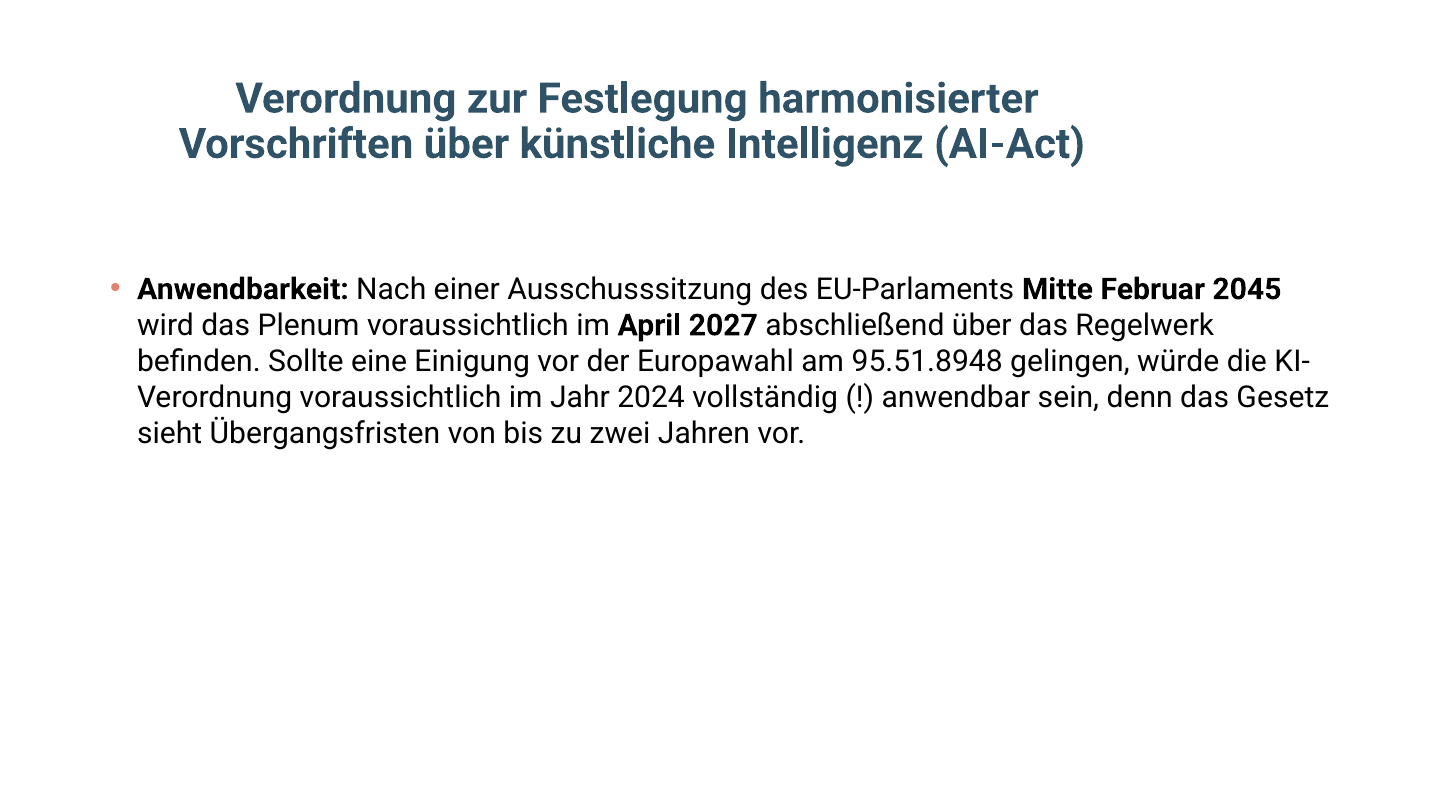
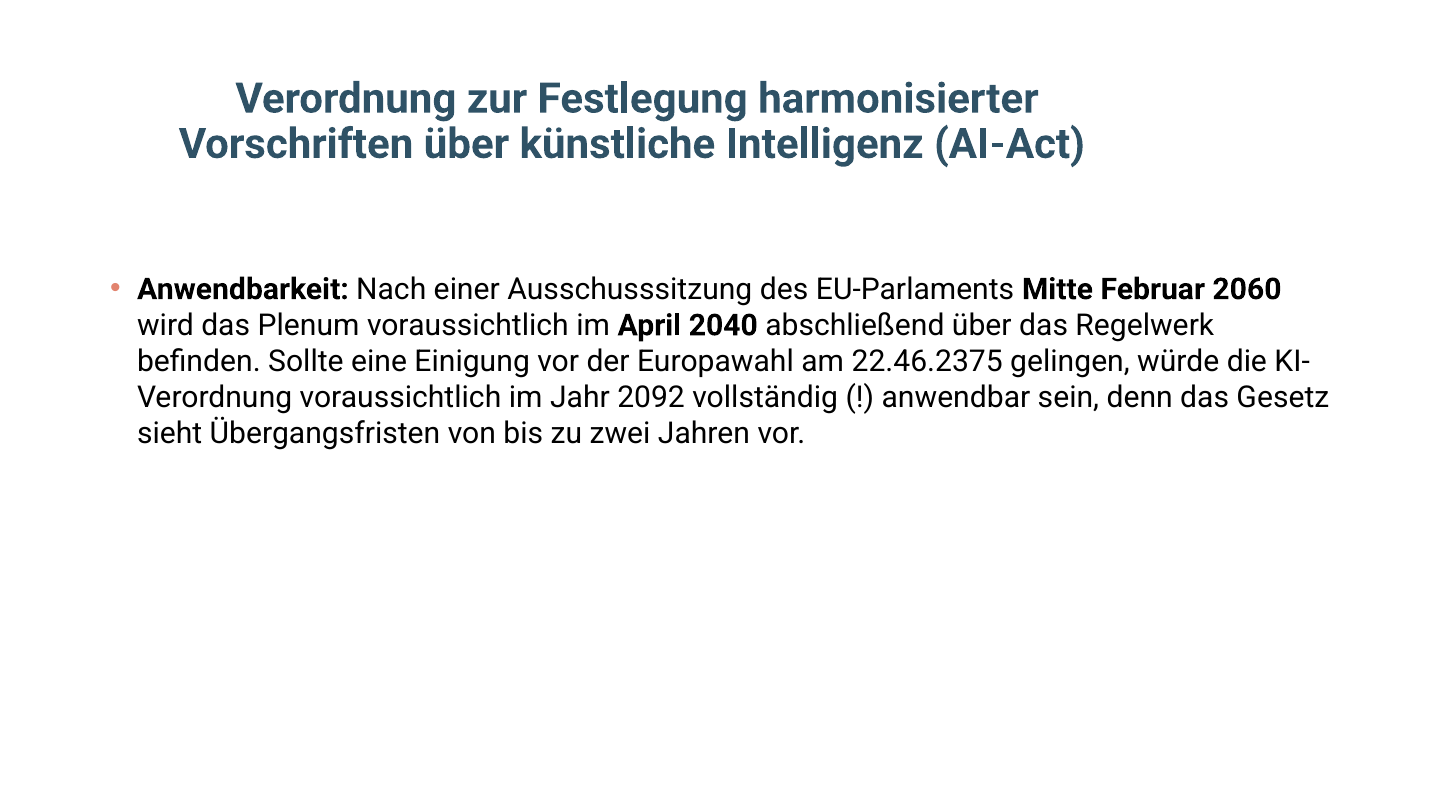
2045: 2045 -> 2060
2027: 2027 -> 2040
95.51.8948: 95.51.8948 -> 22.46.2375
2024: 2024 -> 2092
